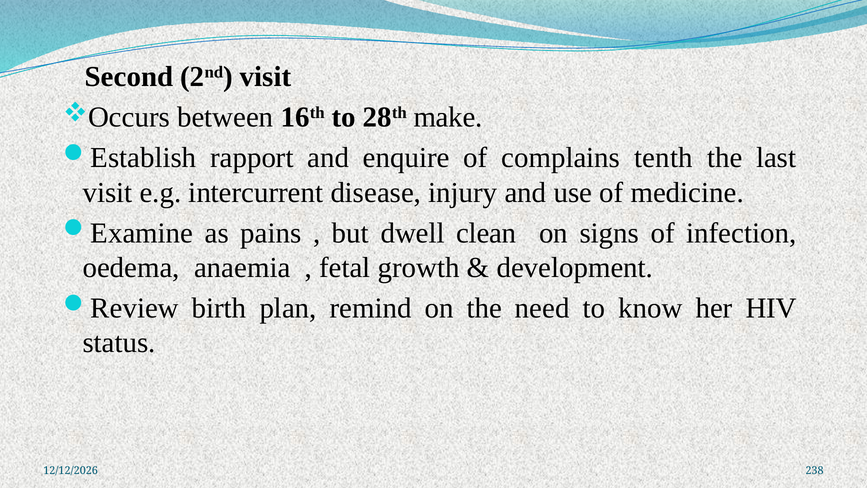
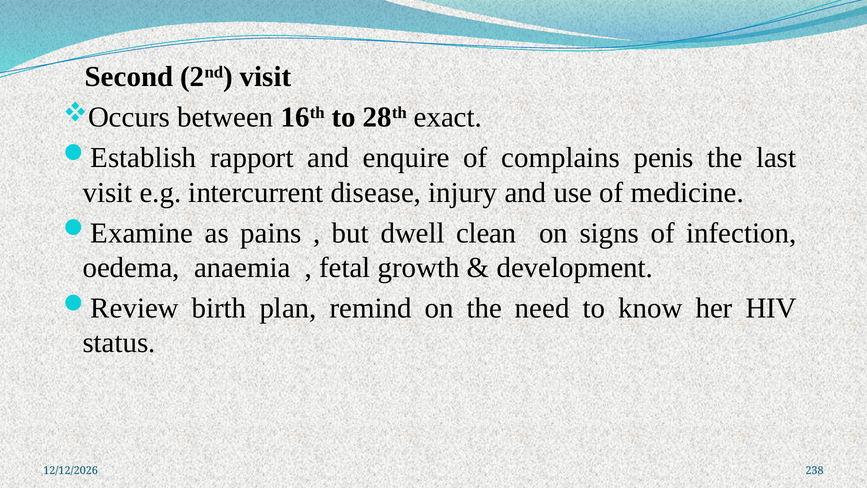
make: make -> exact
tenth: tenth -> penis
